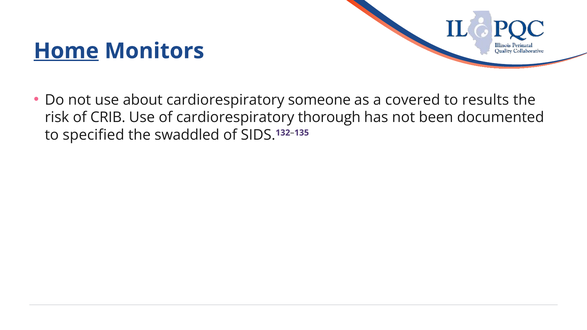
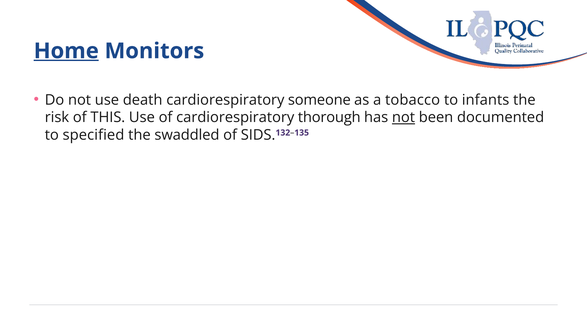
about: about -> death
covered: covered -> tobacco
results: results -> infants
CRIB: CRIB -> THIS
not at (403, 118) underline: none -> present
